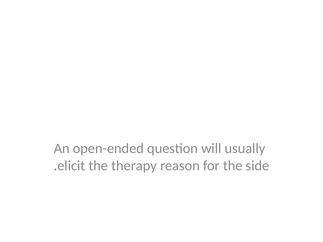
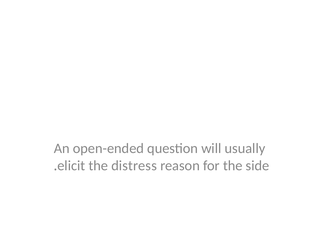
therapy: therapy -> distress
